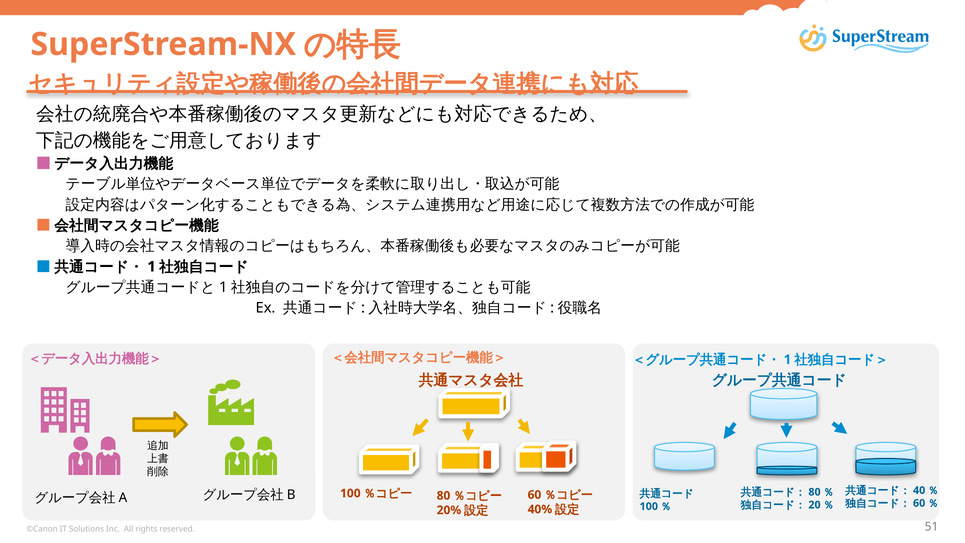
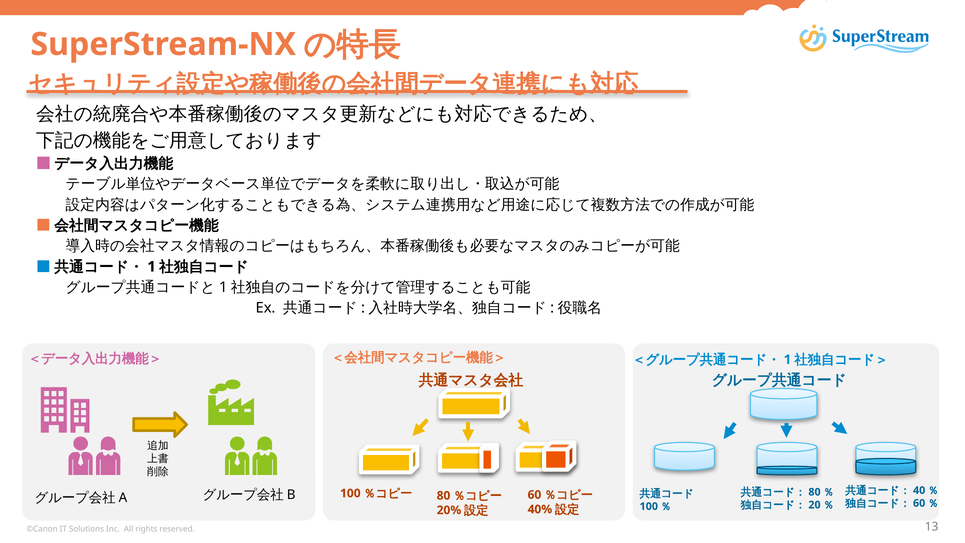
51: 51 -> 13
